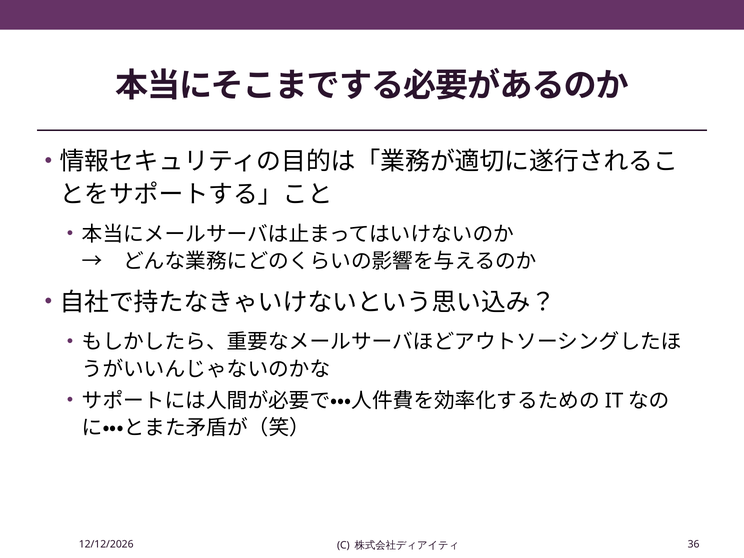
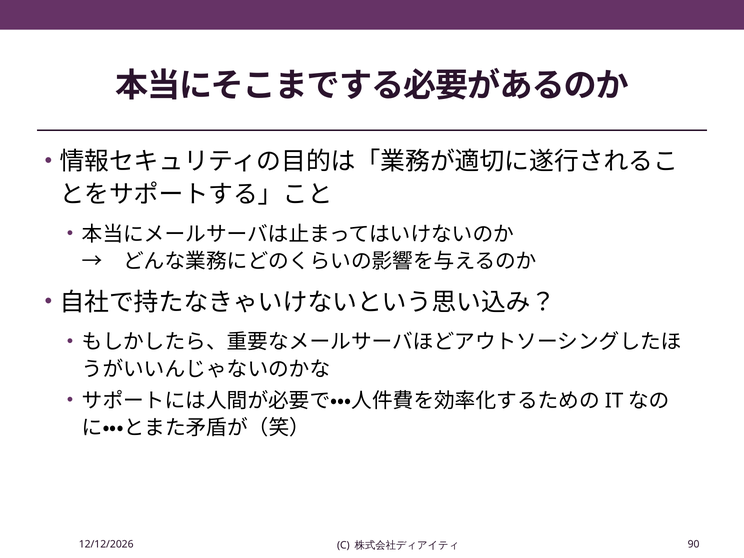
36: 36 -> 90
